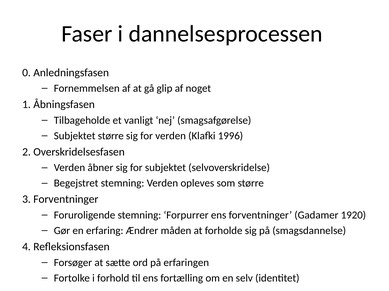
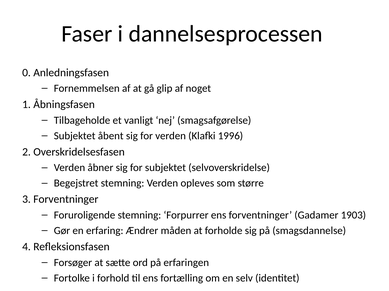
Subjektet større: større -> åbent
1920: 1920 -> 1903
